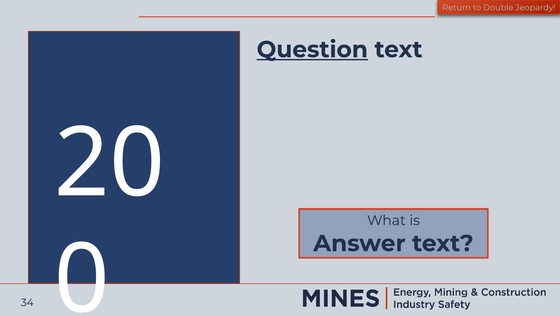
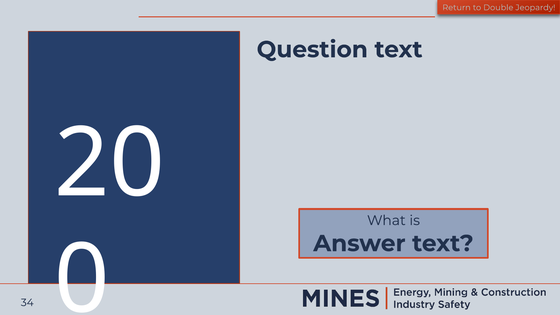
Question underline: present -> none
